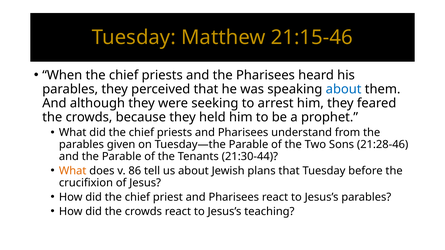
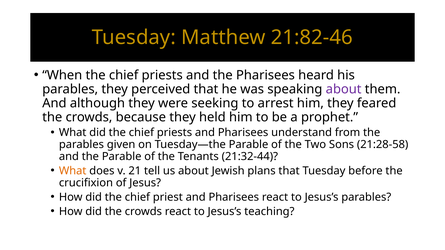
21:15-46: 21:15-46 -> 21:82-46
about at (344, 89) colour: blue -> purple
21:28-46: 21:28-46 -> 21:28-58
21:30-44: 21:30-44 -> 21:32-44
86: 86 -> 21
